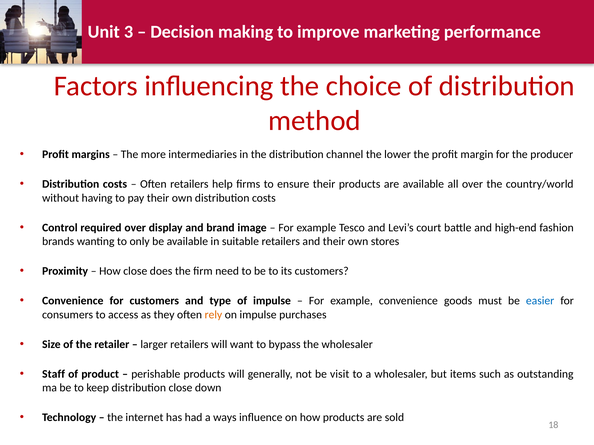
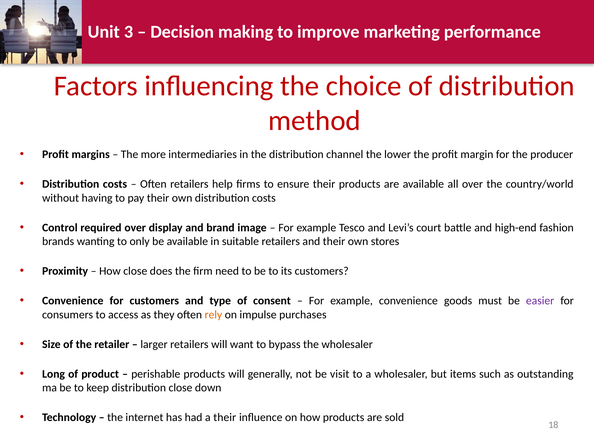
of impulse: impulse -> consent
easier colour: blue -> purple
Staff: Staff -> Long
a ways: ways -> their
